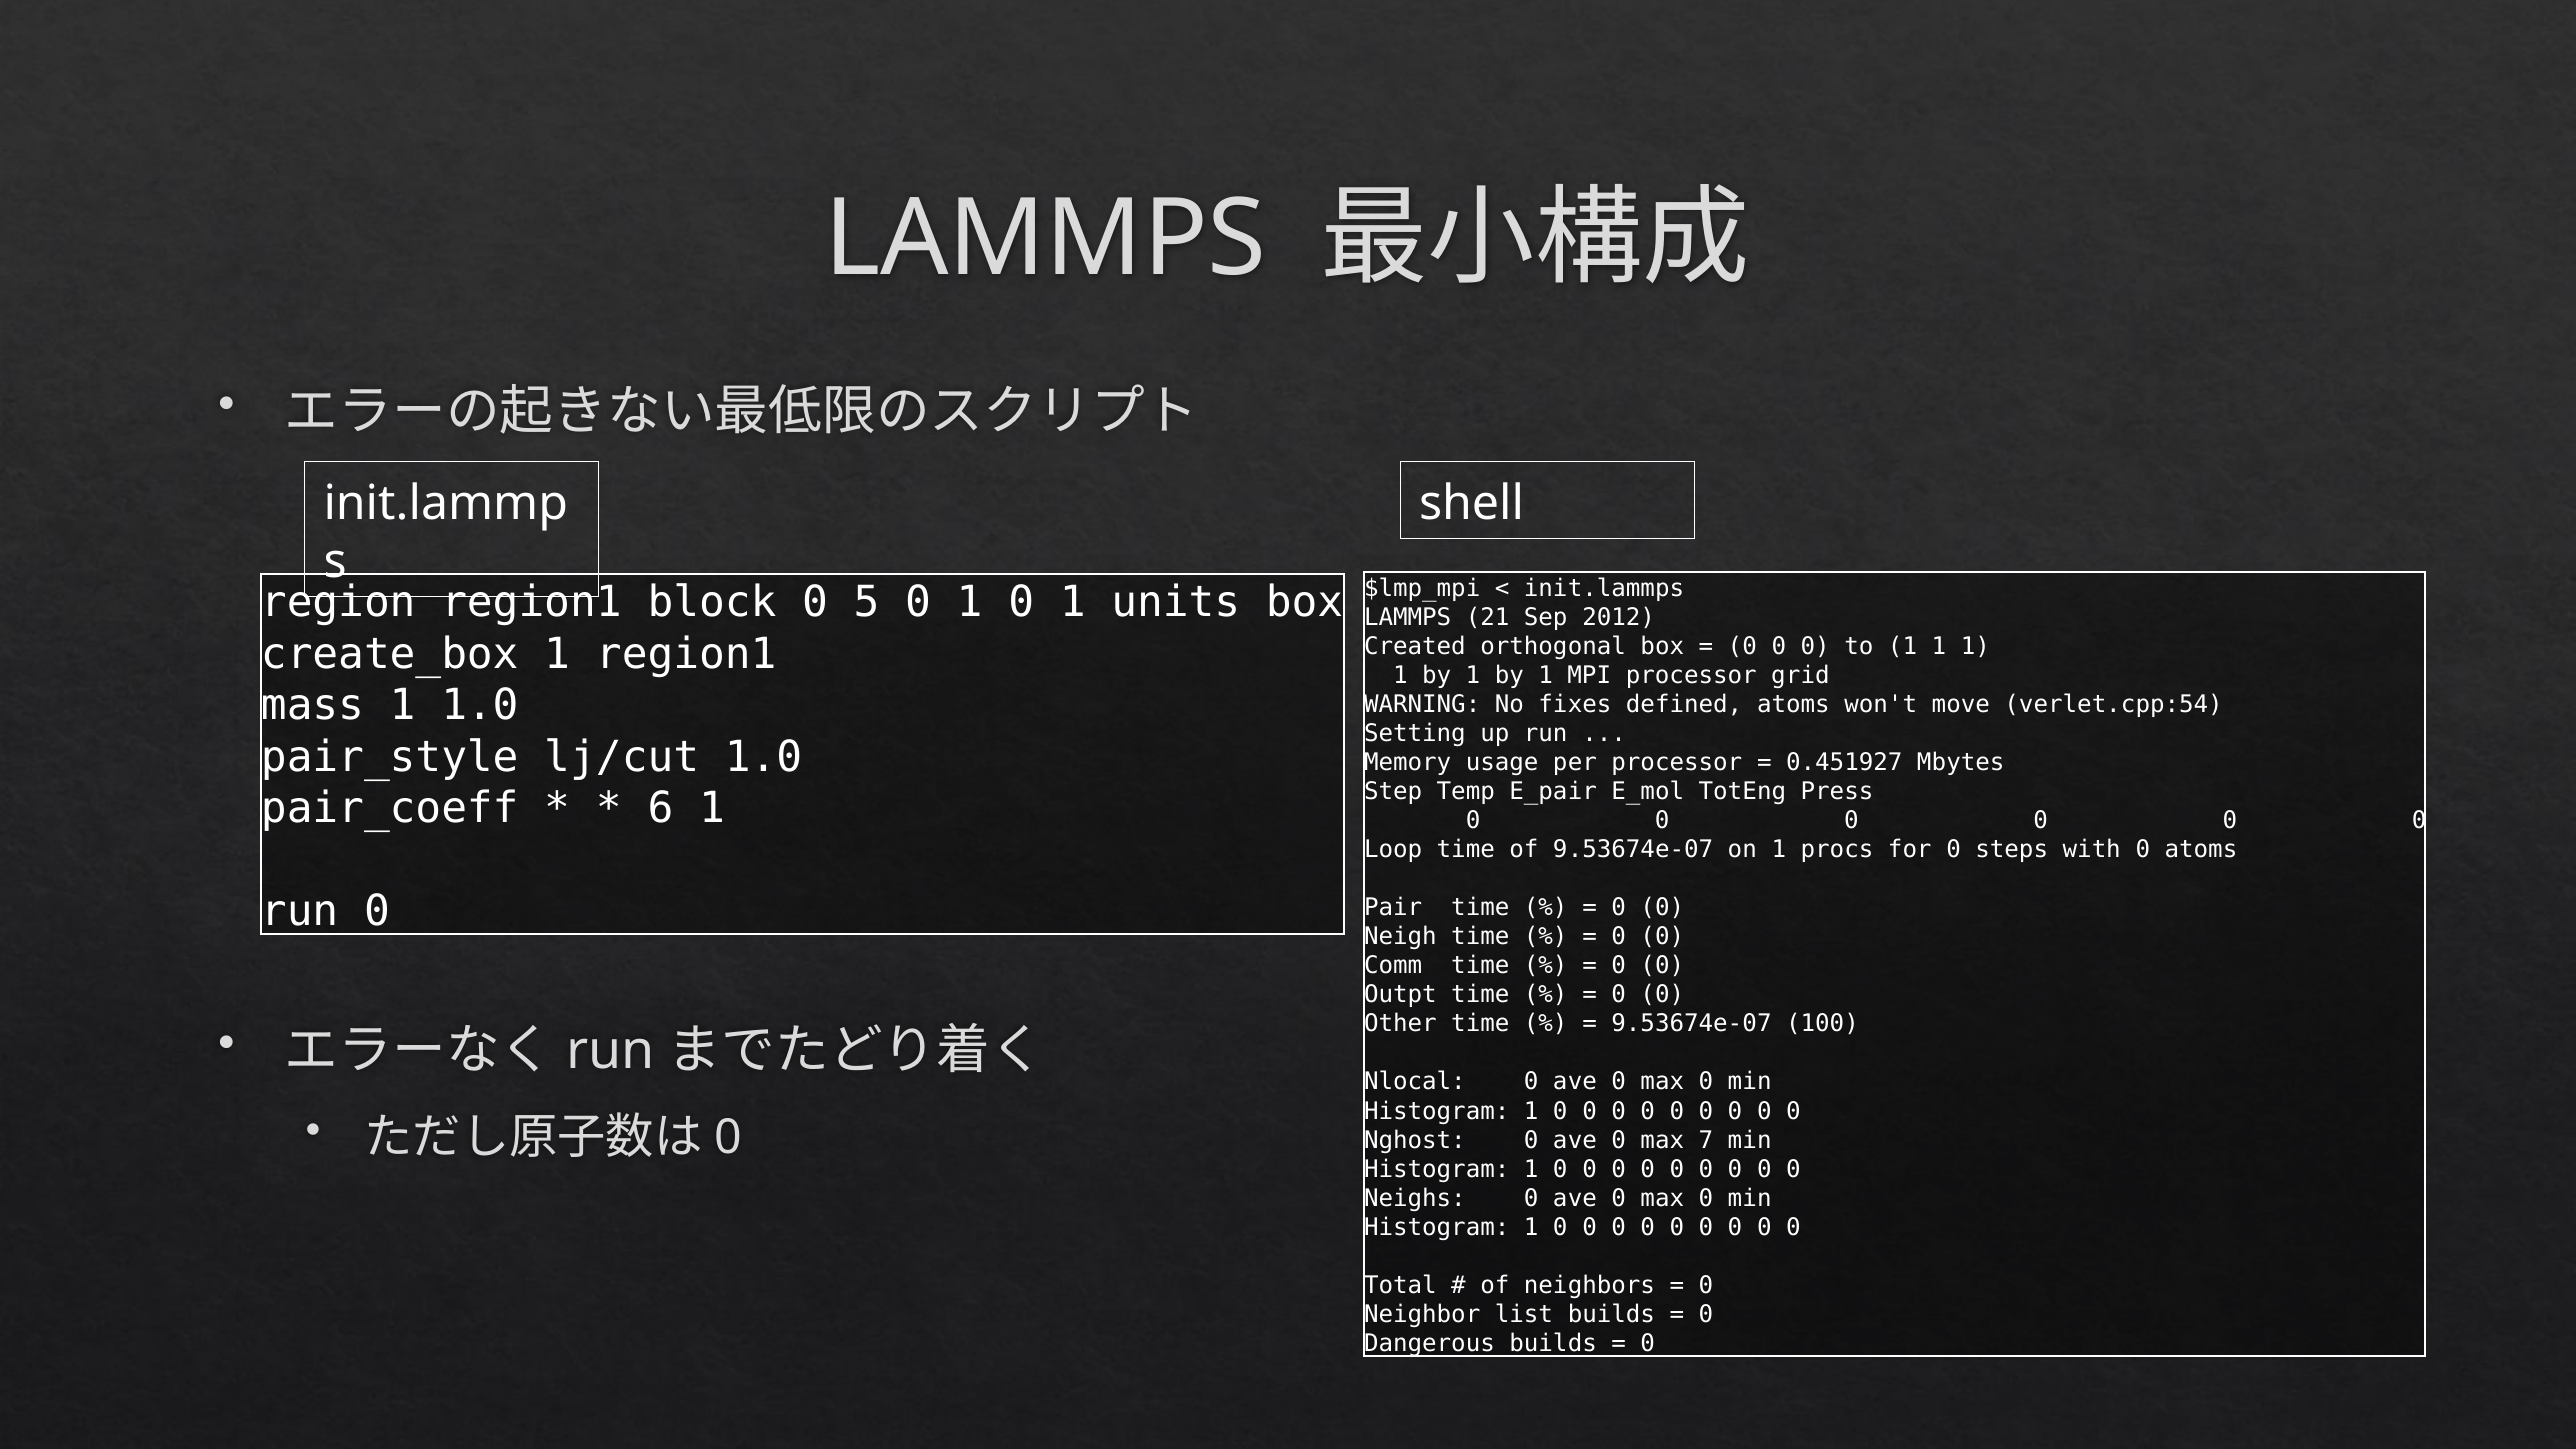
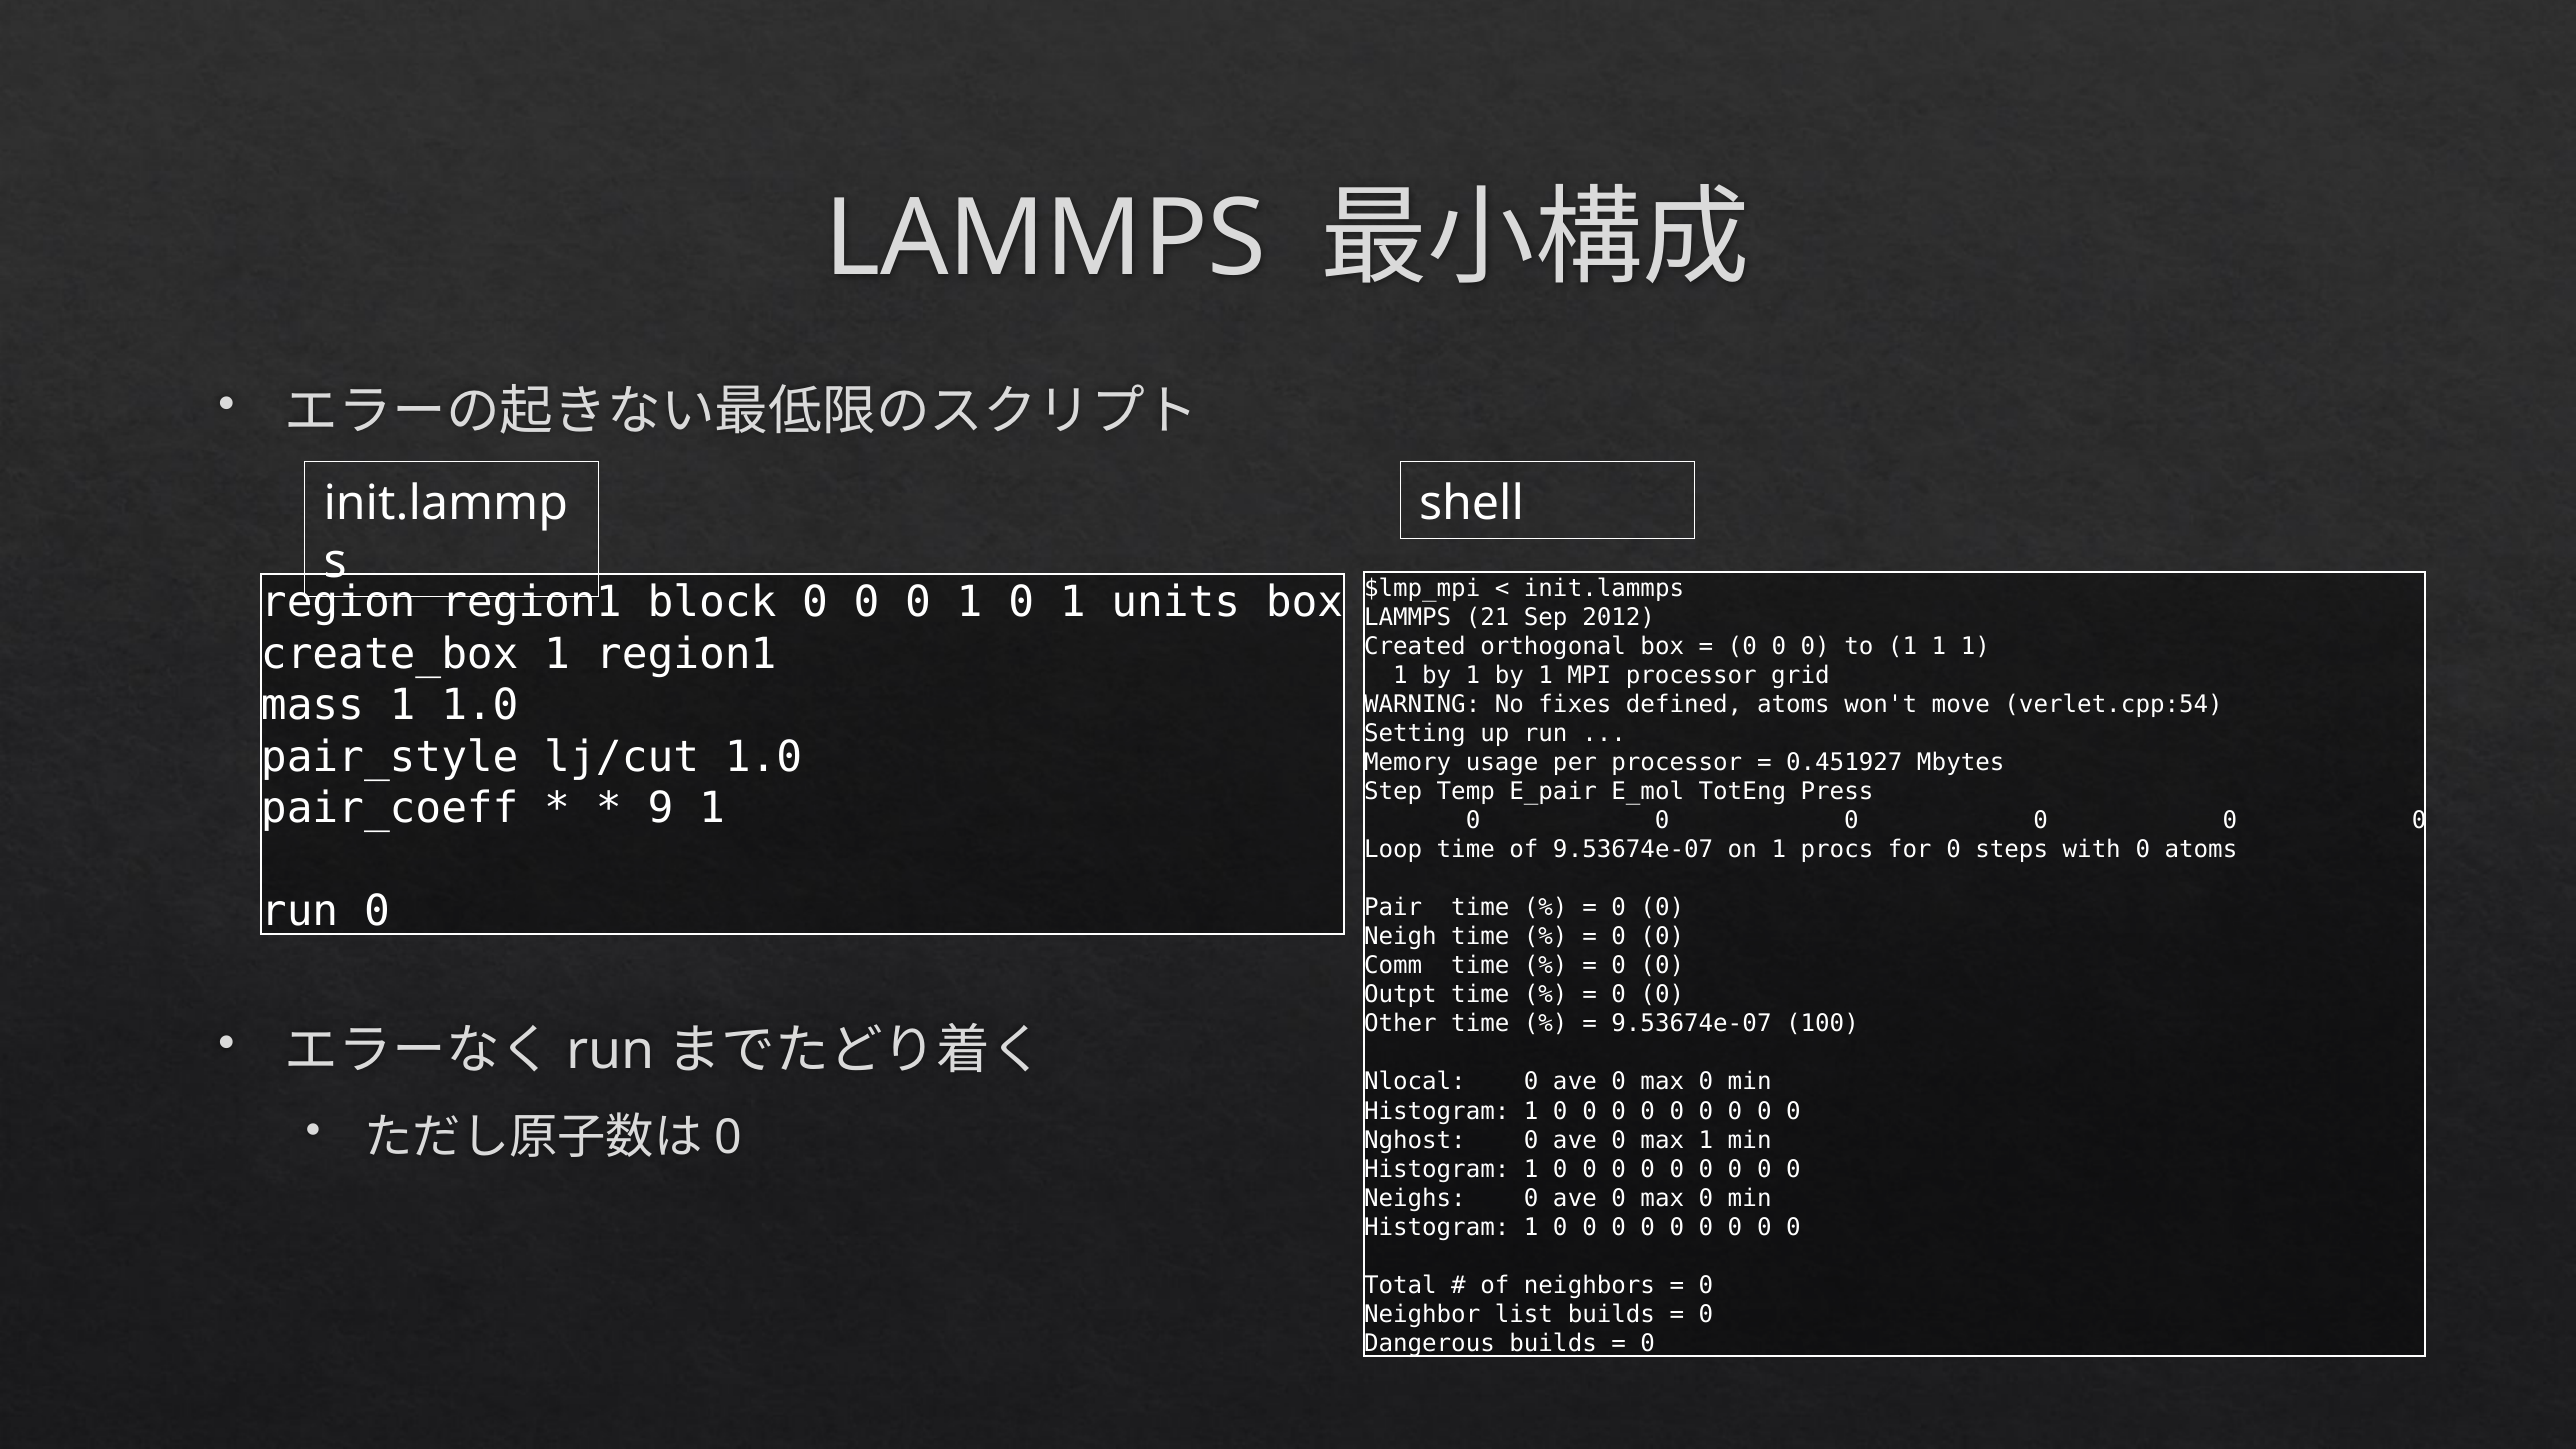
block 0 5: 5 -> 0
6: 6 -> 9
max 7: 7 -> 1
